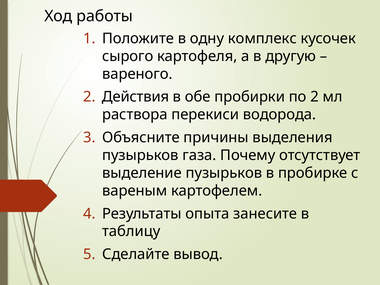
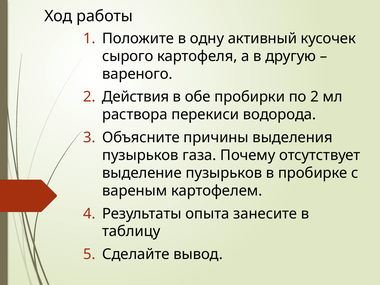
комплекс: комплекс -> активный
